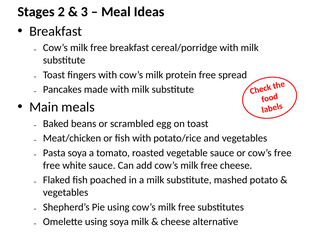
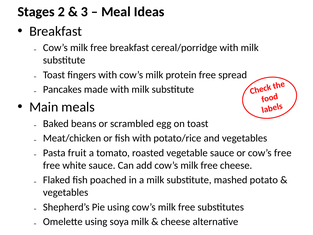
Pasta soya: soya -> fruit
